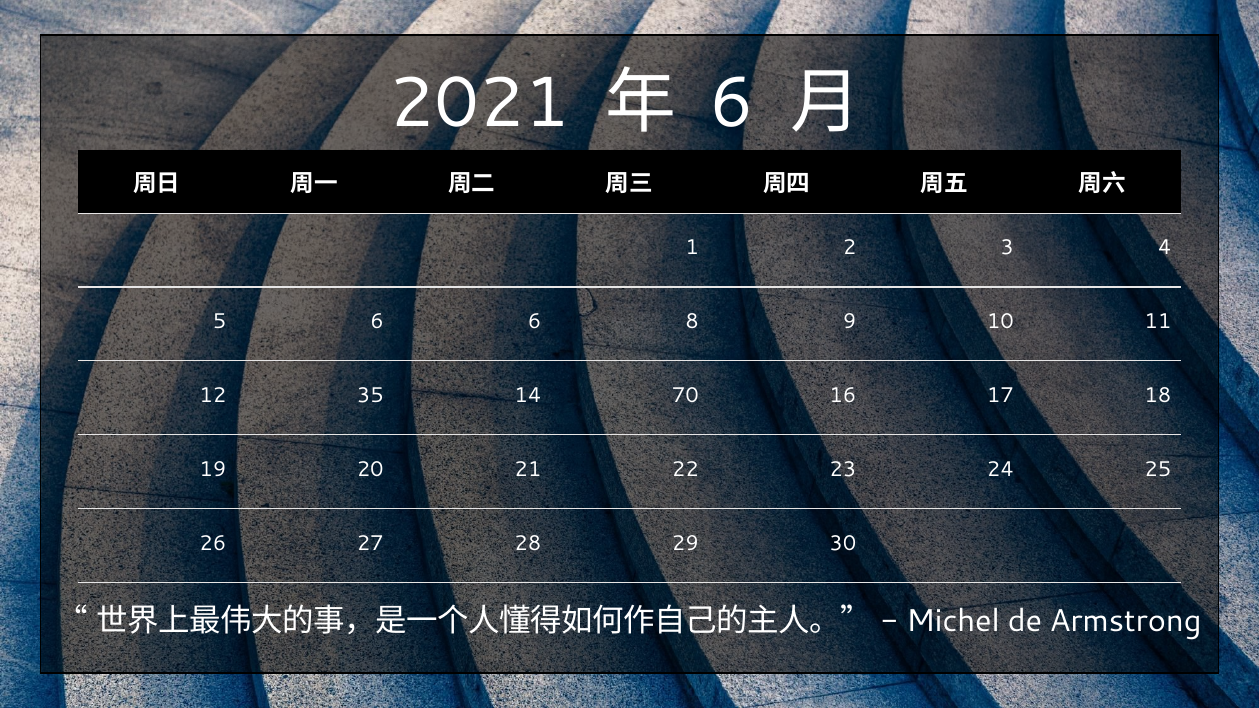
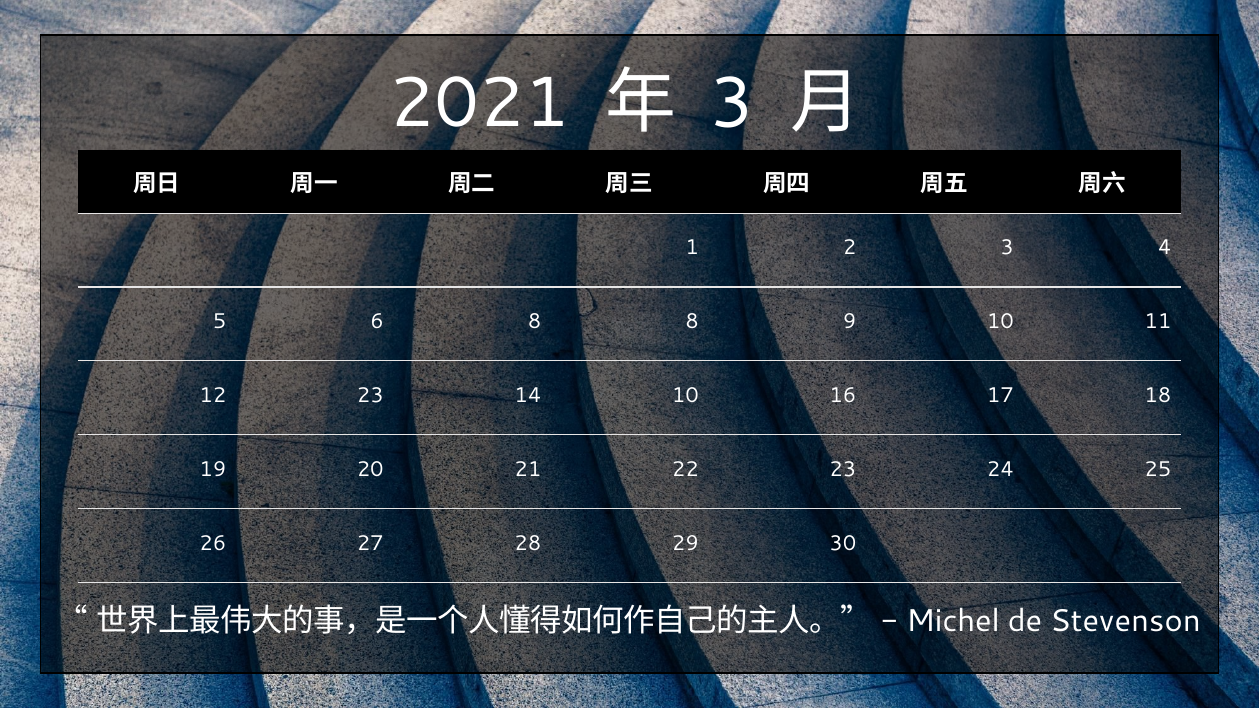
6 at (732, 104): 6 -> 3
6 6: 6 -> 8
12 35: 35 -> 23
14 70: 70 -> 10
Armstrong: Armstrong -> Stevenson
